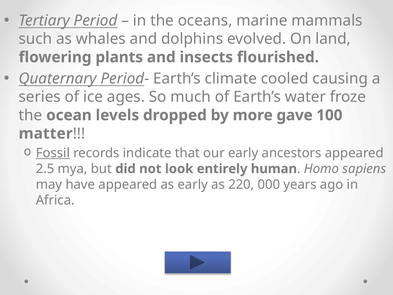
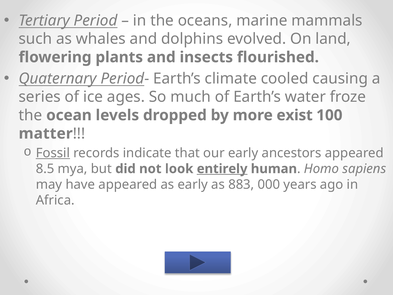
gave: gave -> exist
2.5: 2.5 -> 8.5
entirely underline: none -> present
220: 220 -> 883
